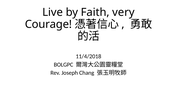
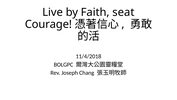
very: very -> seat
